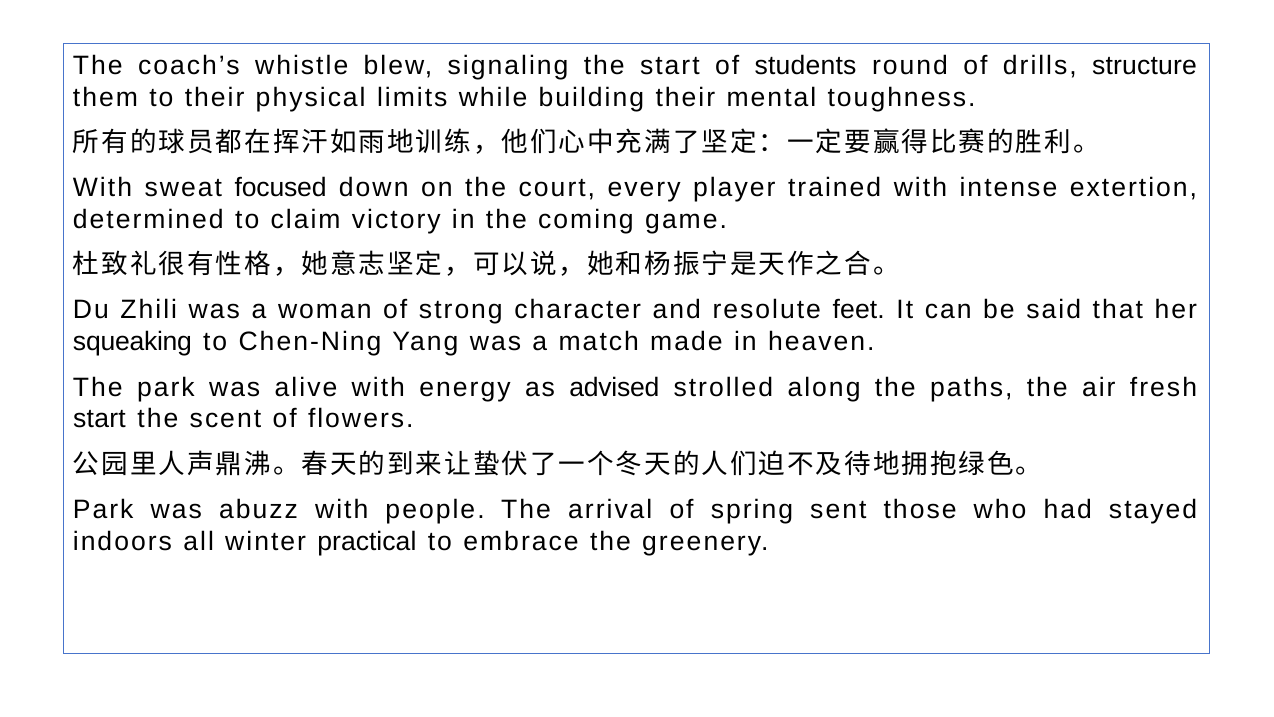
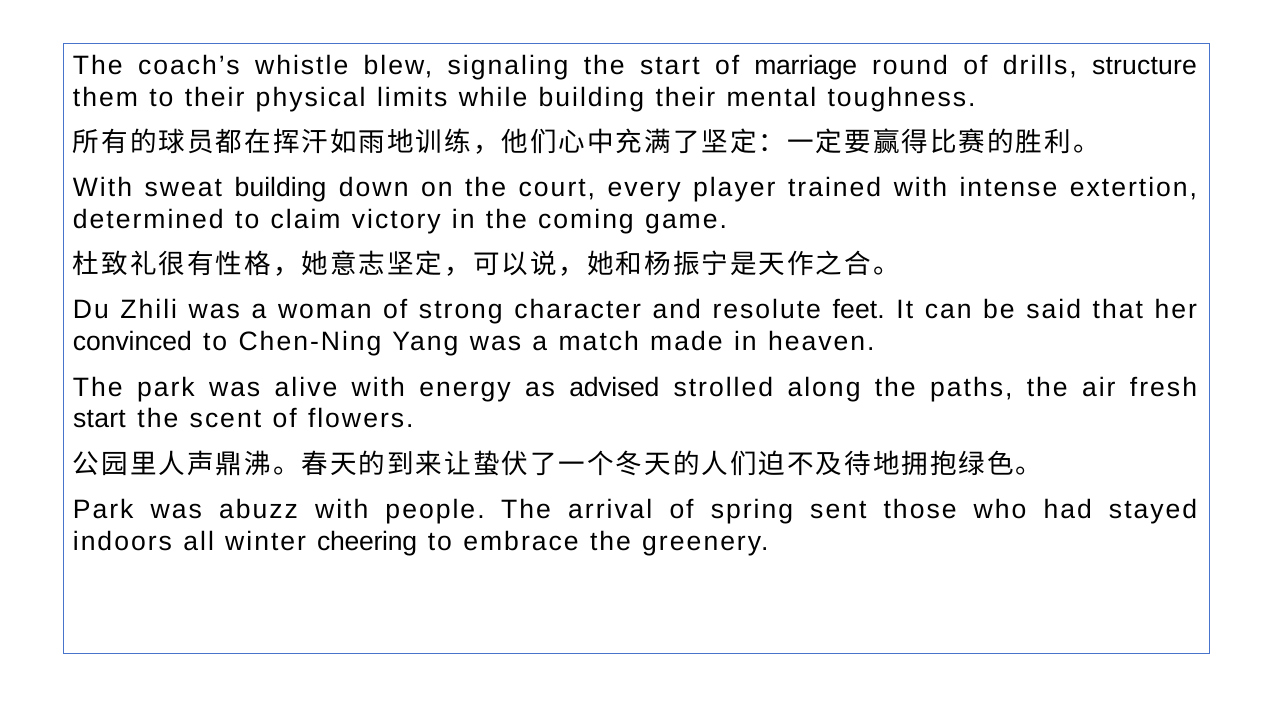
students: students -> marriage
sweat focused: focused -> building
squeaking: squeaking -> convinced
practical: practical -> cheering
